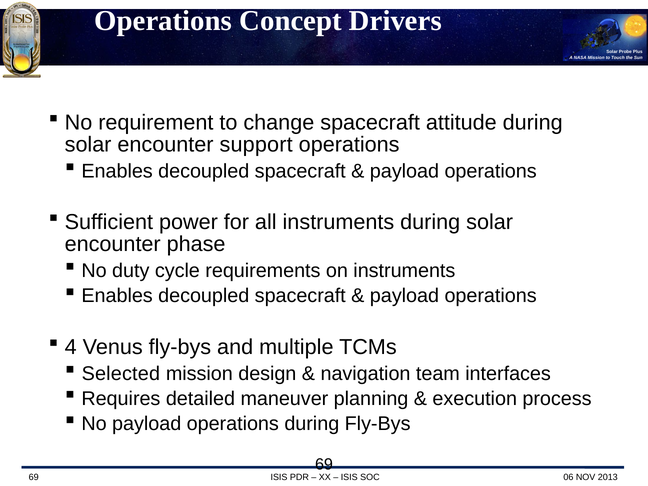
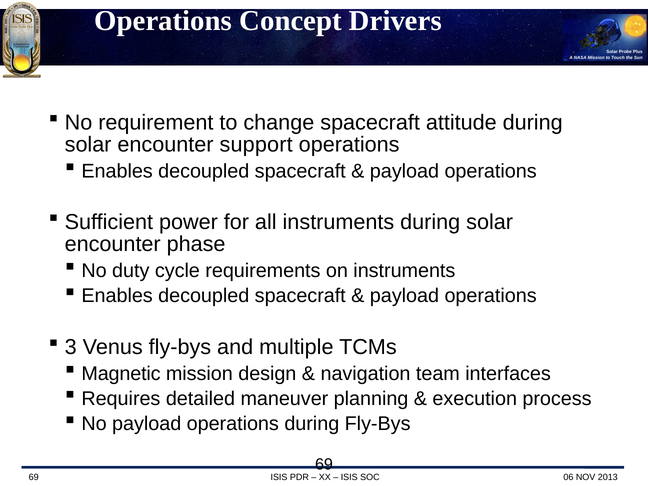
4: 4 -> 3
Selected: Selected -> Magnetic
